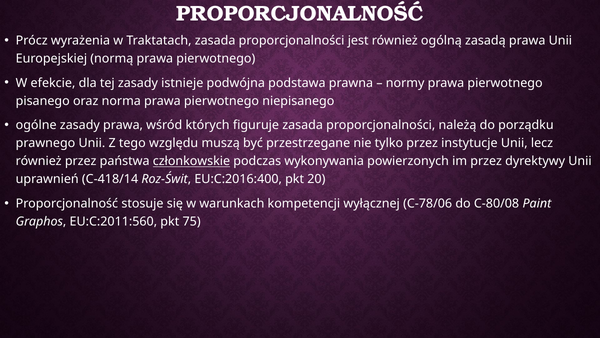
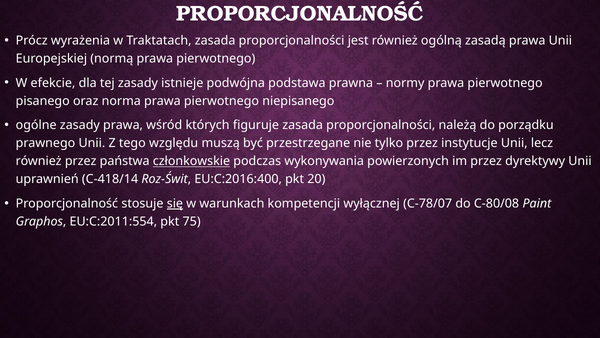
się underline: none -> present
C-78/06: C-78/06 -> C-78/07
EU:C:2011:560: EU:C:2011:560 -> EU:C:2011:554
